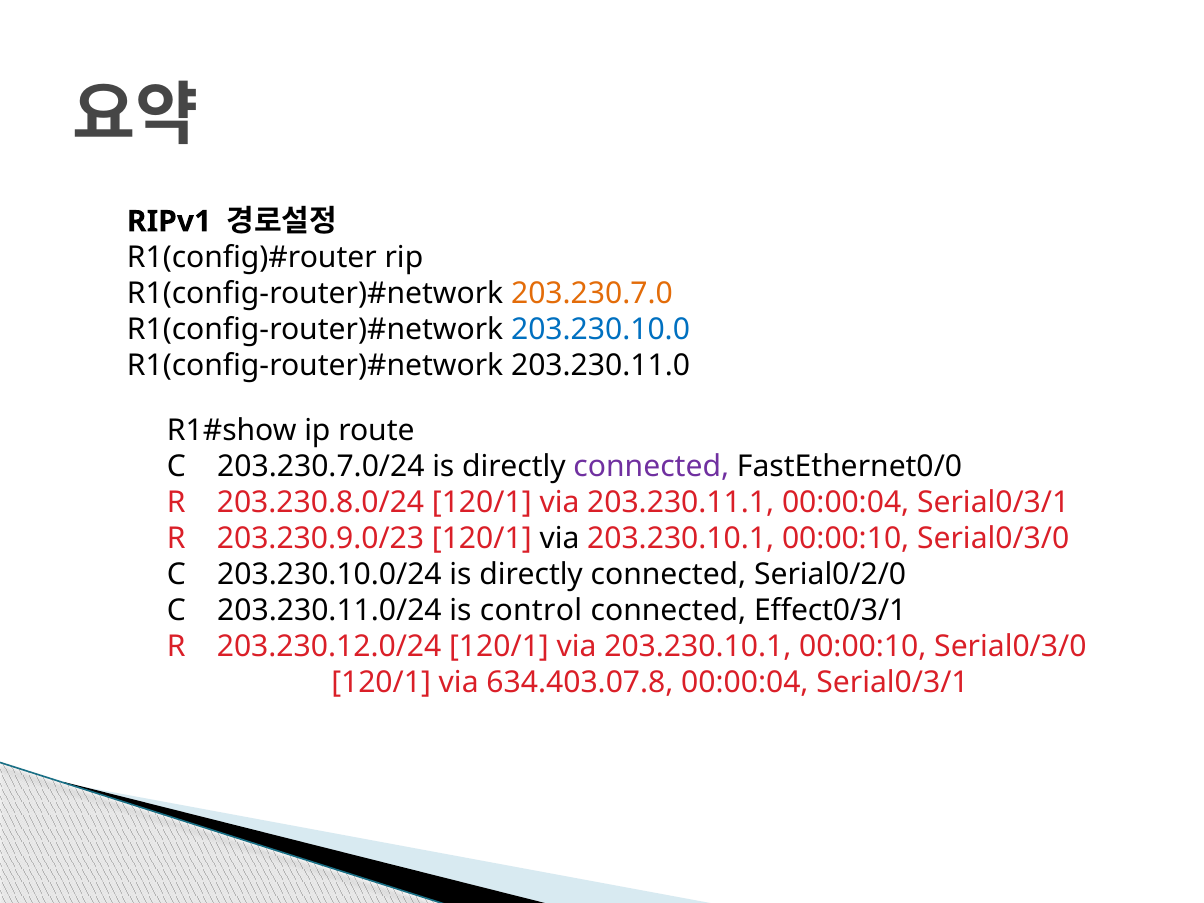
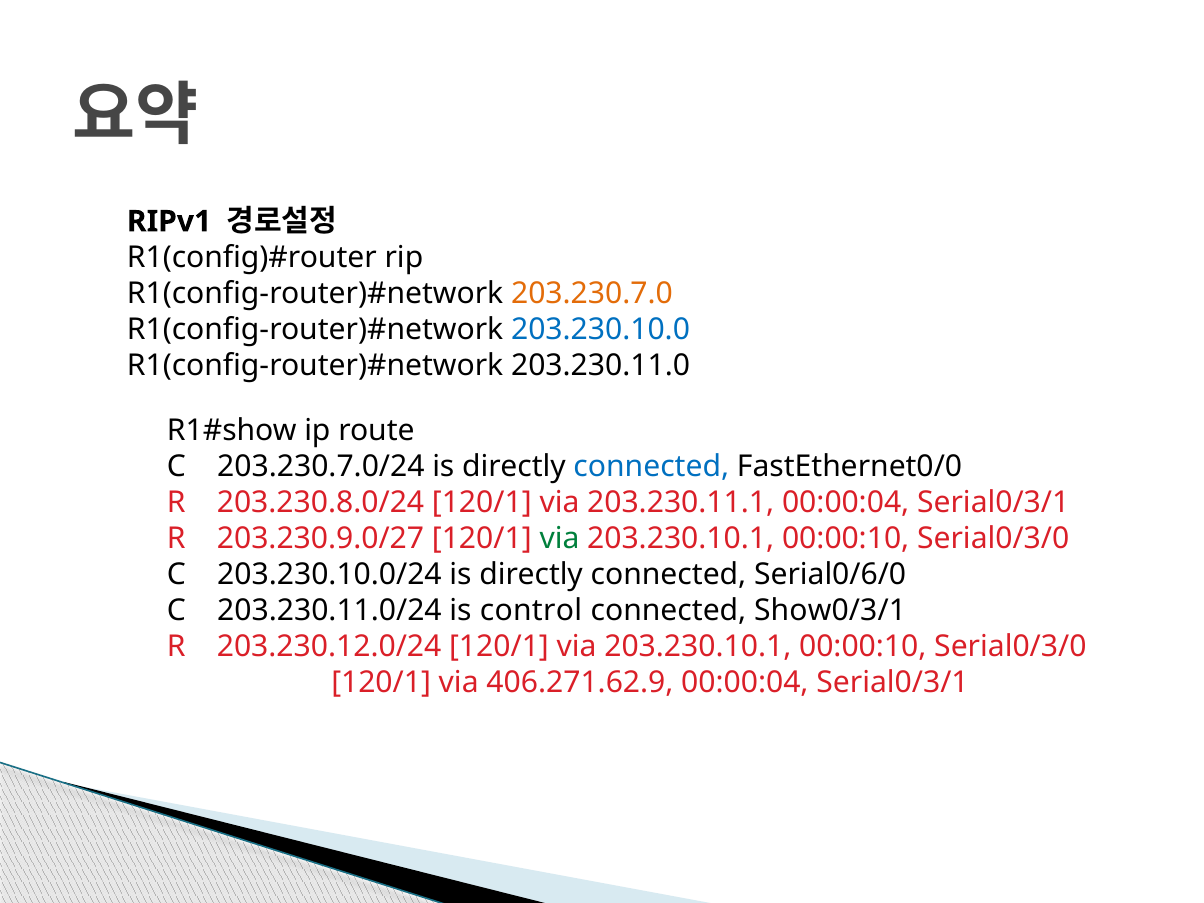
connected at (651, 466) colour: purple -> blue
203.230.9.0/23: 203.230.9.0/23 -> 203.230.9.0/27
via at (559, 539) colour: black -> green
Serial0/2/0: Serial0/2/0 -> Serial0/6/0
Effect0/3/1: Effect0/3/1 -> Show0/3/1
634.403.07.8: 634.403.07.8 -> 406.271.62.9
